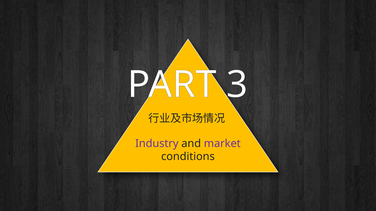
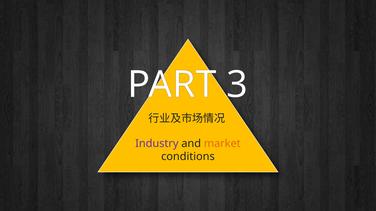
market colour: purple -> orange
